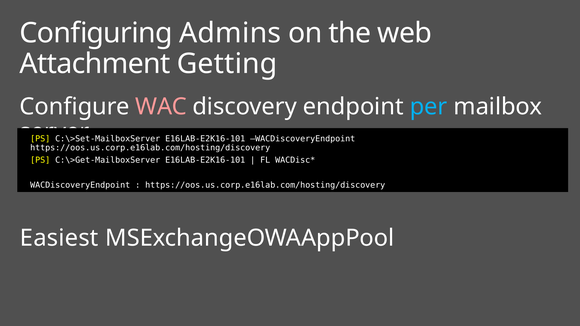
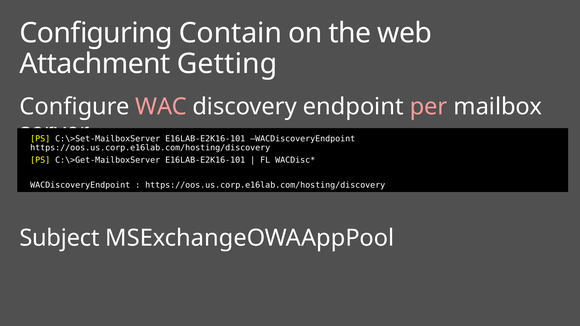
Admins: Admins -> Contain
per colour: light blue -> pink
Easiest: Easiest -> Subject
